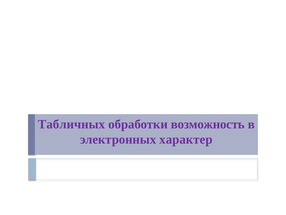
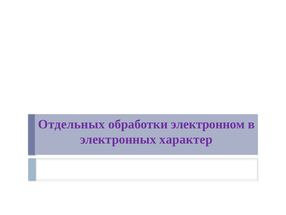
Табличных: Табличных -> Отдельных
возможность: возможность -> электронном
